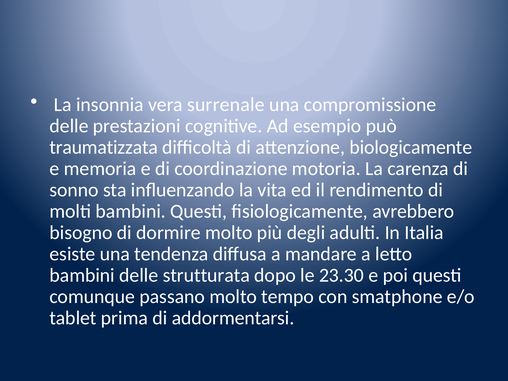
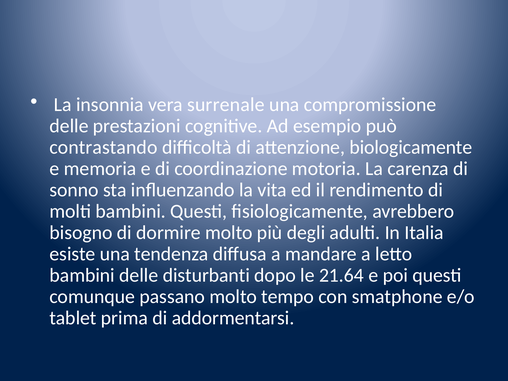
traumatizzata: traumatizzata -> contrastando
strutturata: strutturata -> disturbanti
23.30: 23.30 -> 21.64
